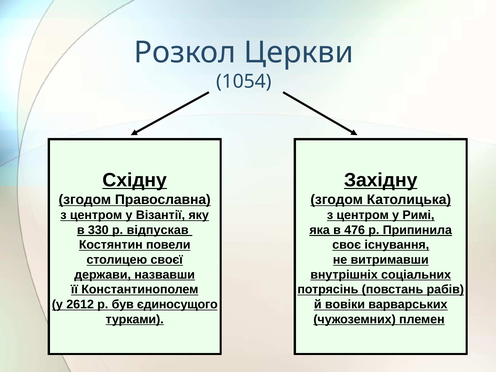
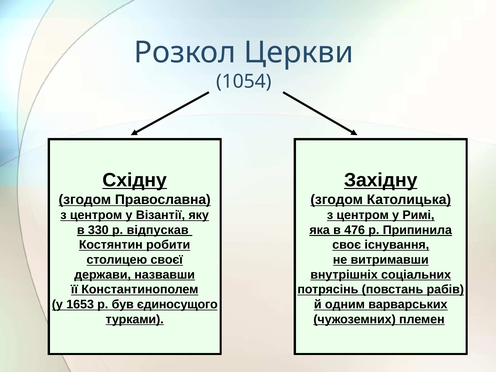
повели: повели -> робити
2612: 2612 -> 1653
вовіки: вовіки -> одним
